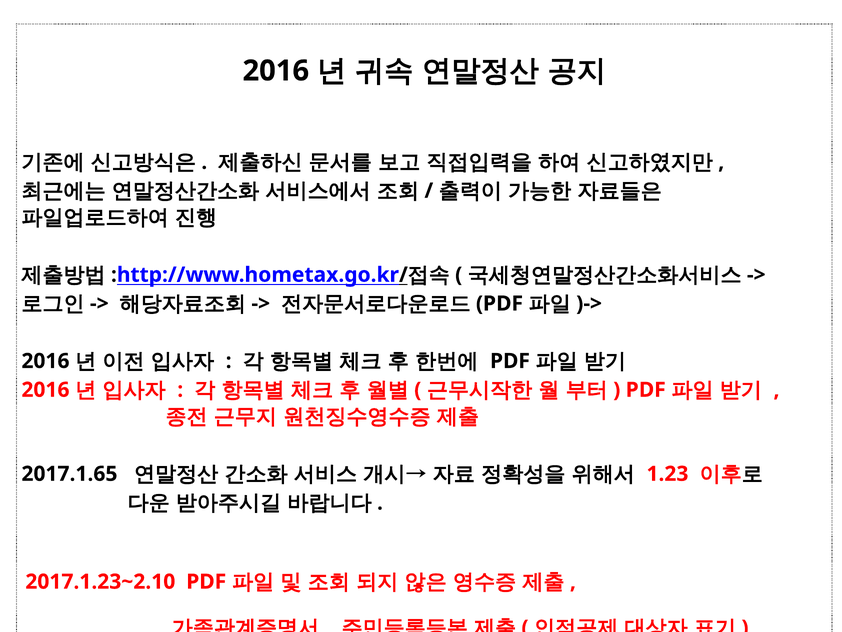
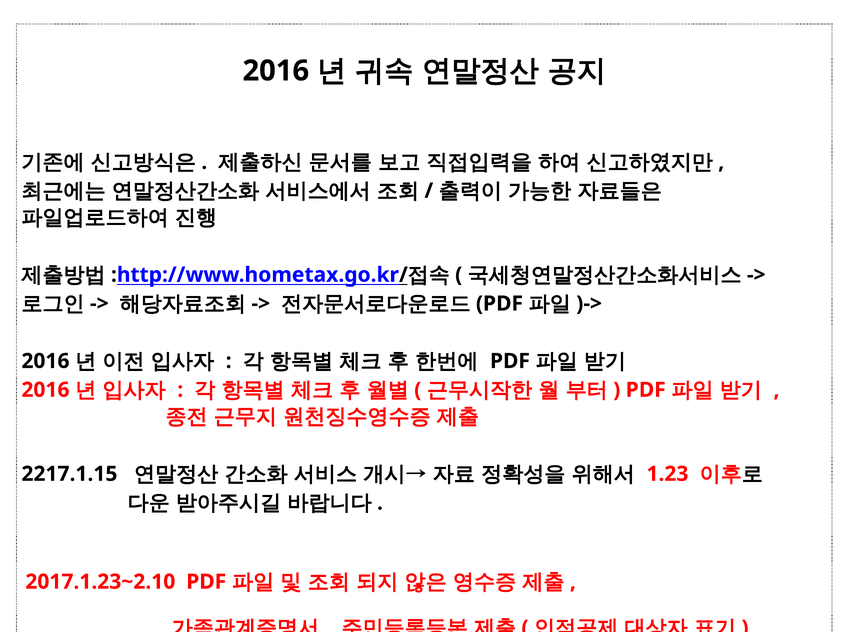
2017.1.65: 2017.1.65 -> 2217.1.15
